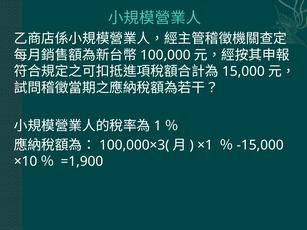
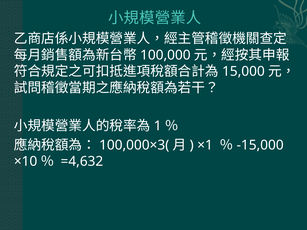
=1,900: =1,900 -> =4,632
